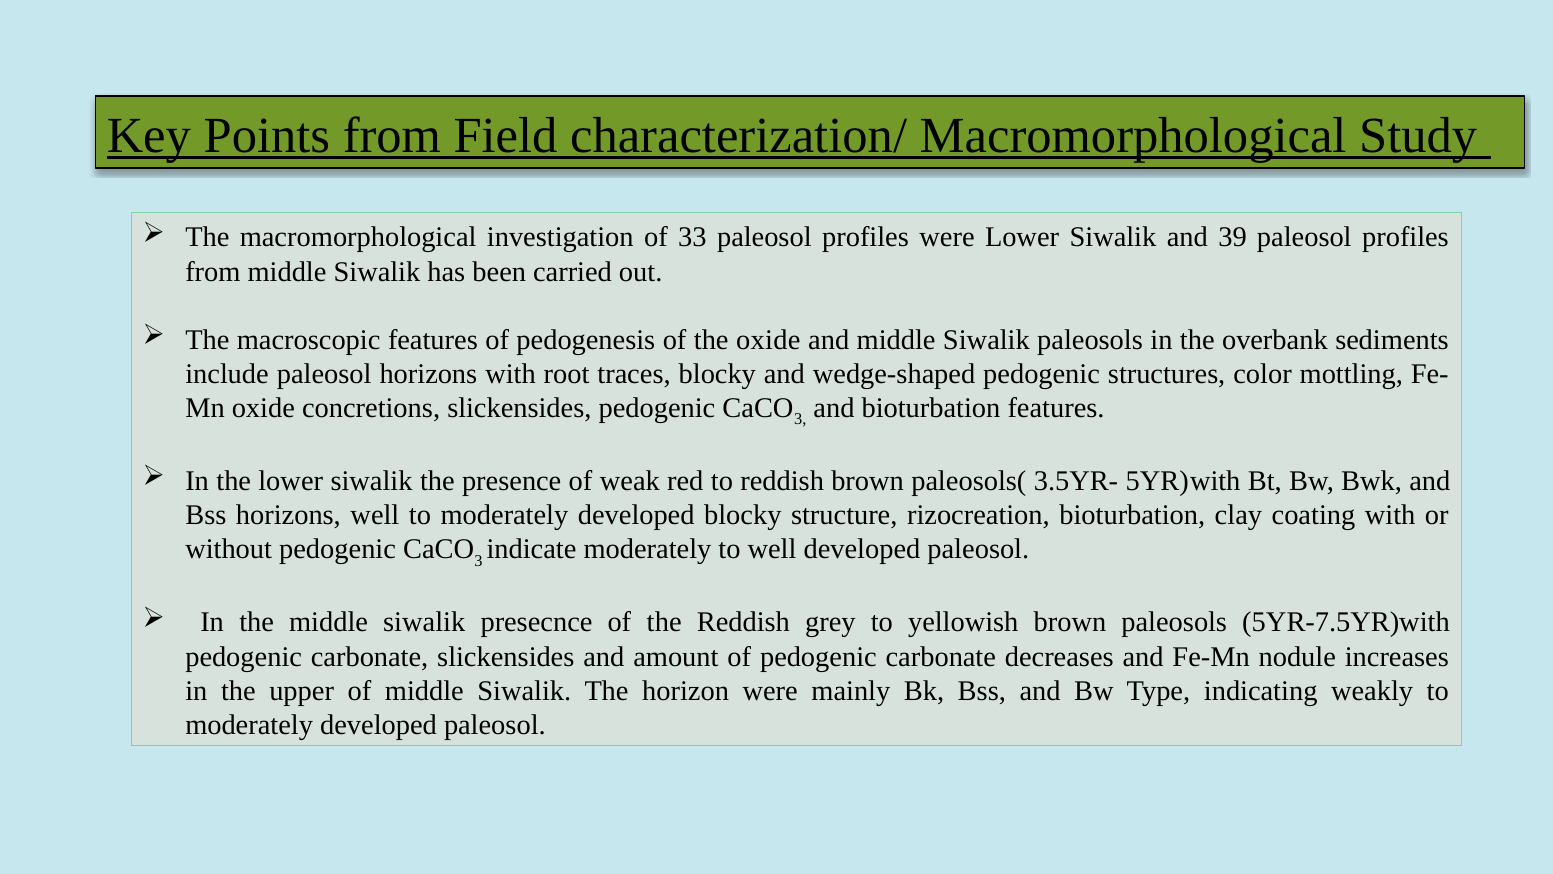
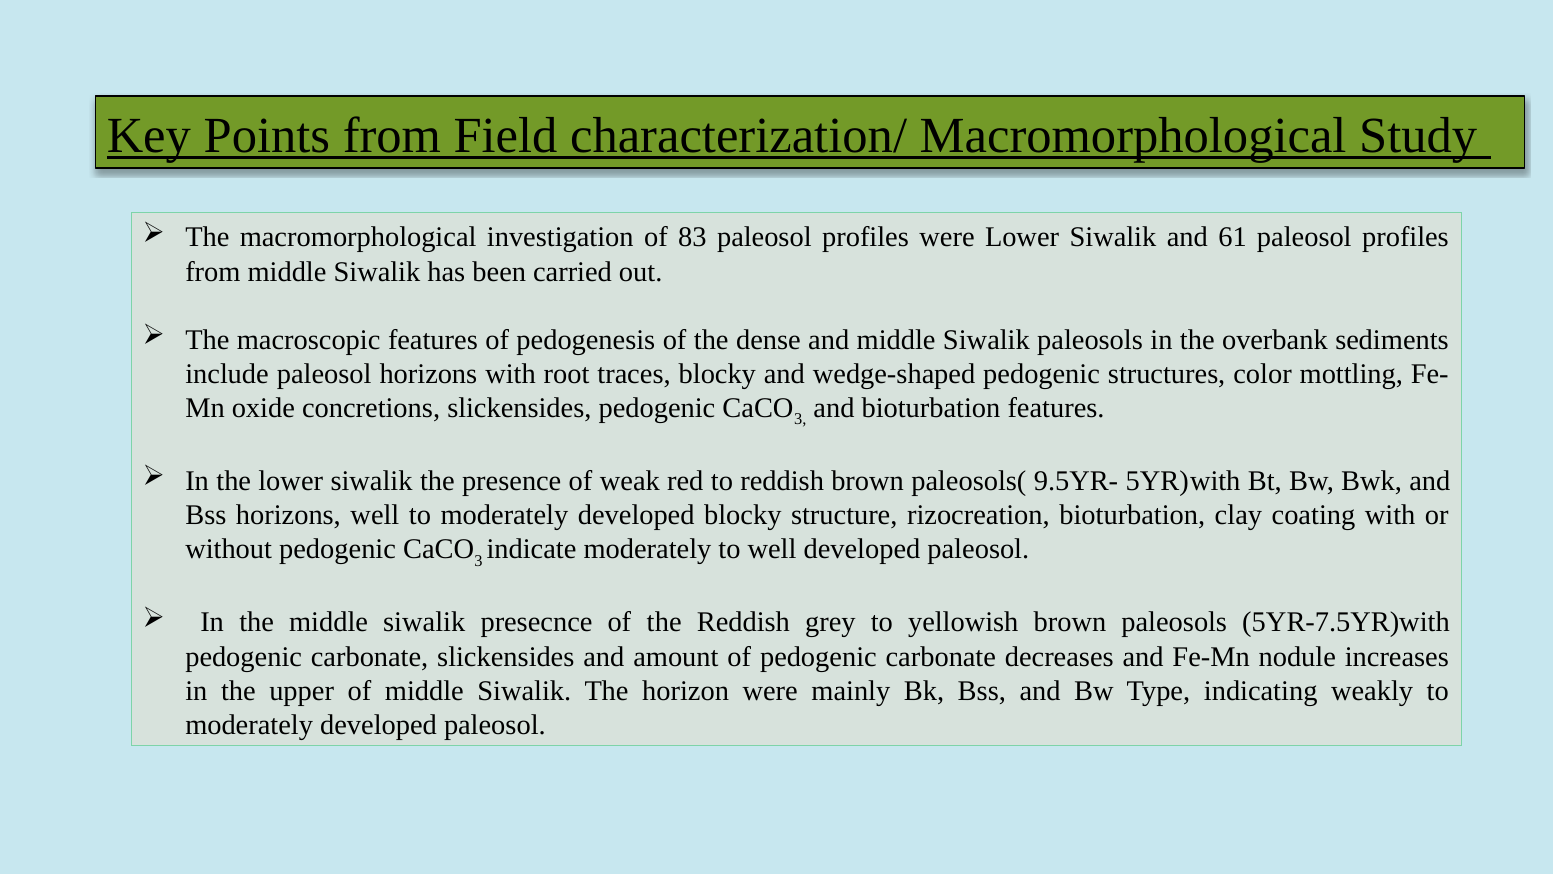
33: 33 -> 83
39: 39 -> 61
the oxide: oxide -> dense
3.5YR-: 3.5YR- -> 9.5YR-
